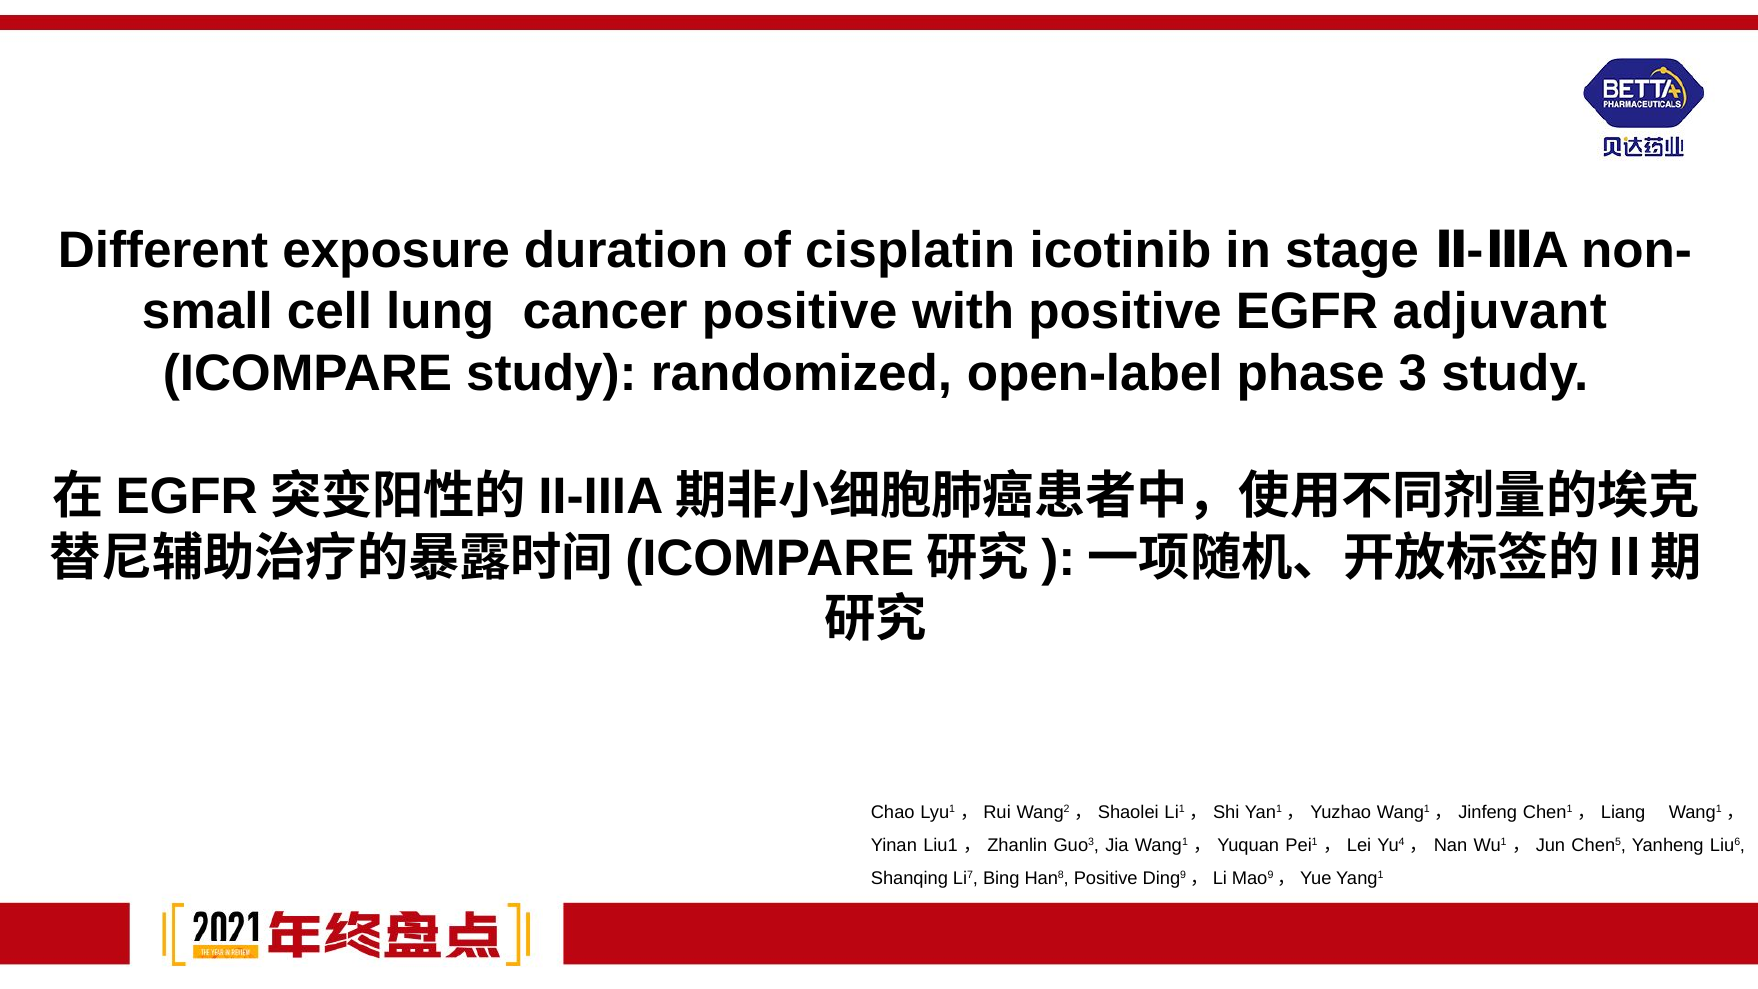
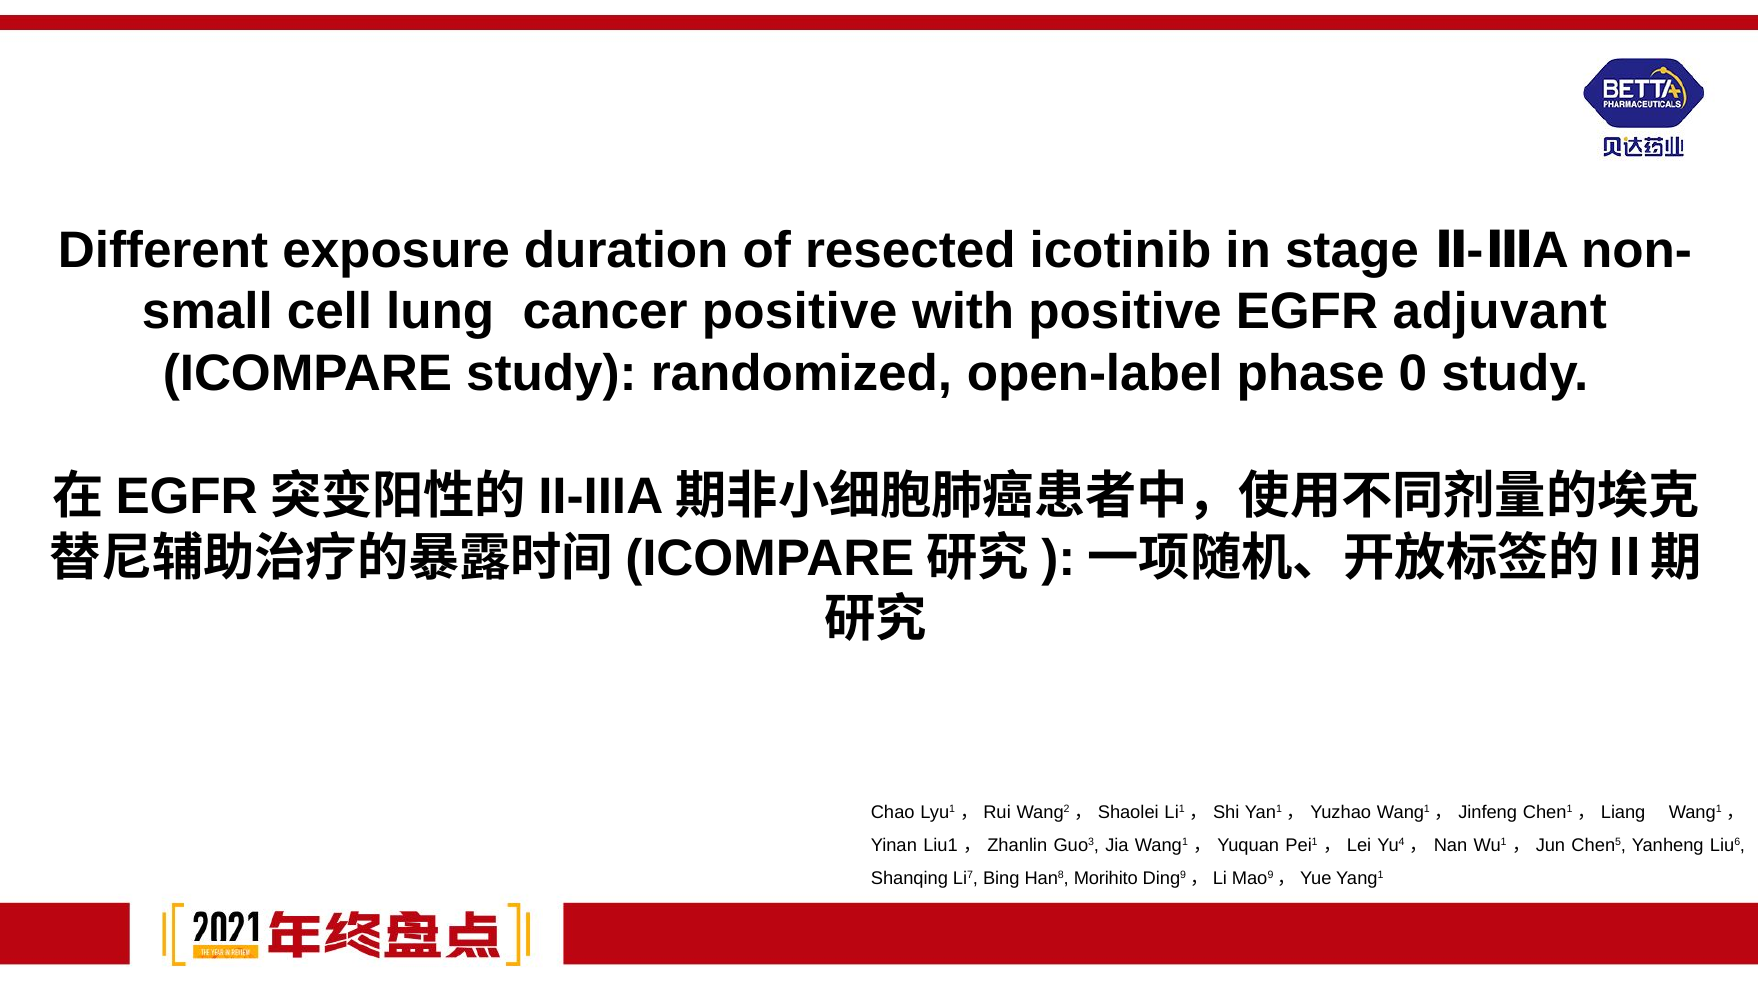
cisplatin: cisplatin -> resected
3: 3 -> 0
Han8 Positive: Positive -> Morihito
